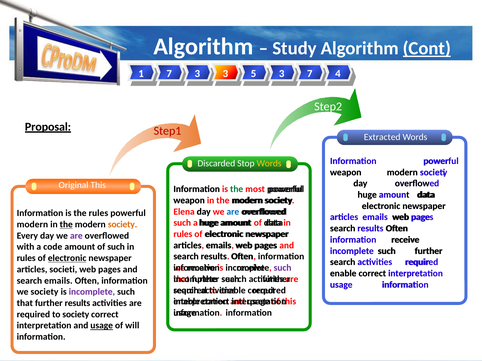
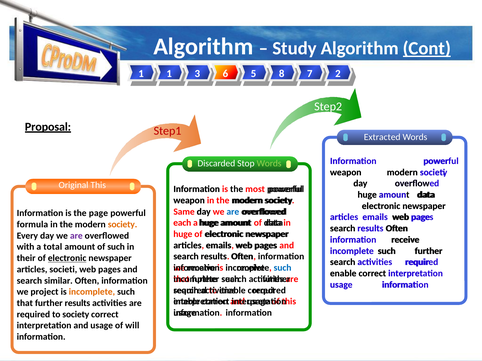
1 7: 7 -> 1
3 3: 3 -> 6
5 3: 3 -> 8
4: 4 -> 2
Words at (269, 164) colour: yellow -> light green
the at (237, 189) colour: green -> black
Elena: Elena -> Same
the rules: rules -> page
such at (182, 223): such -> each
modern at (32, 225): modern -> formula
the at (66, 225) underline: present -> none
rules at (183, 234): rules -> huge
code: code -> total
rules at (26, 258): rules -> their
such at (283, 268) colour: purple -> blue
search emails: emails -> similar
we society: society -> project
incomplete at (92, 292) colour: purple -> orange
usage at (102, 326) underline: present -> none
